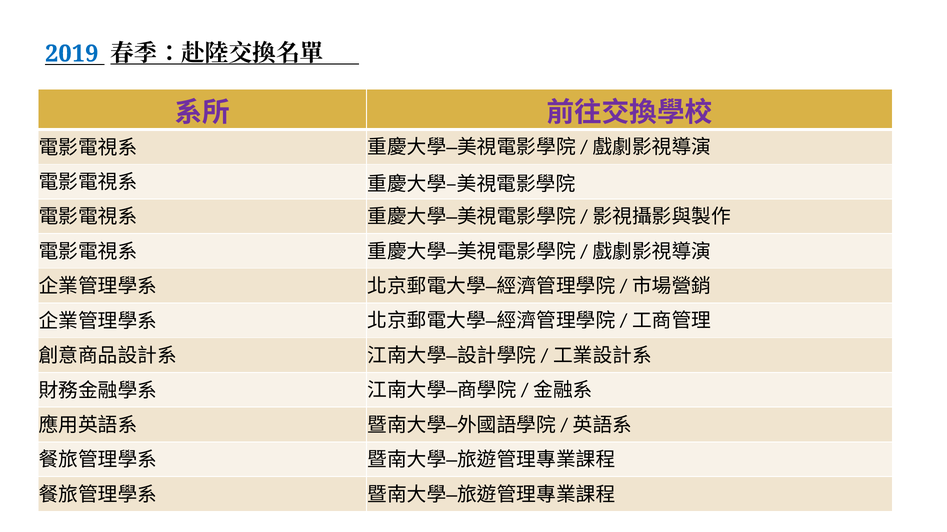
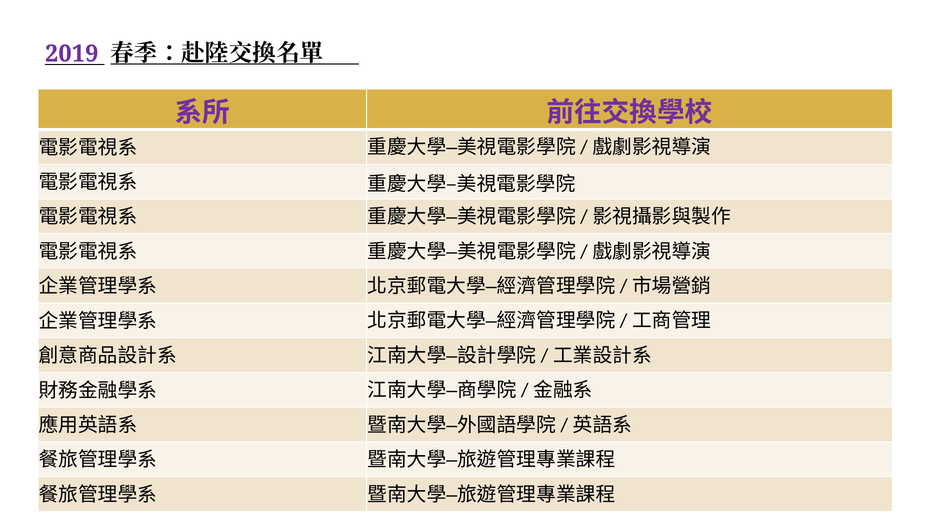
2019 colour: blue -> purple
